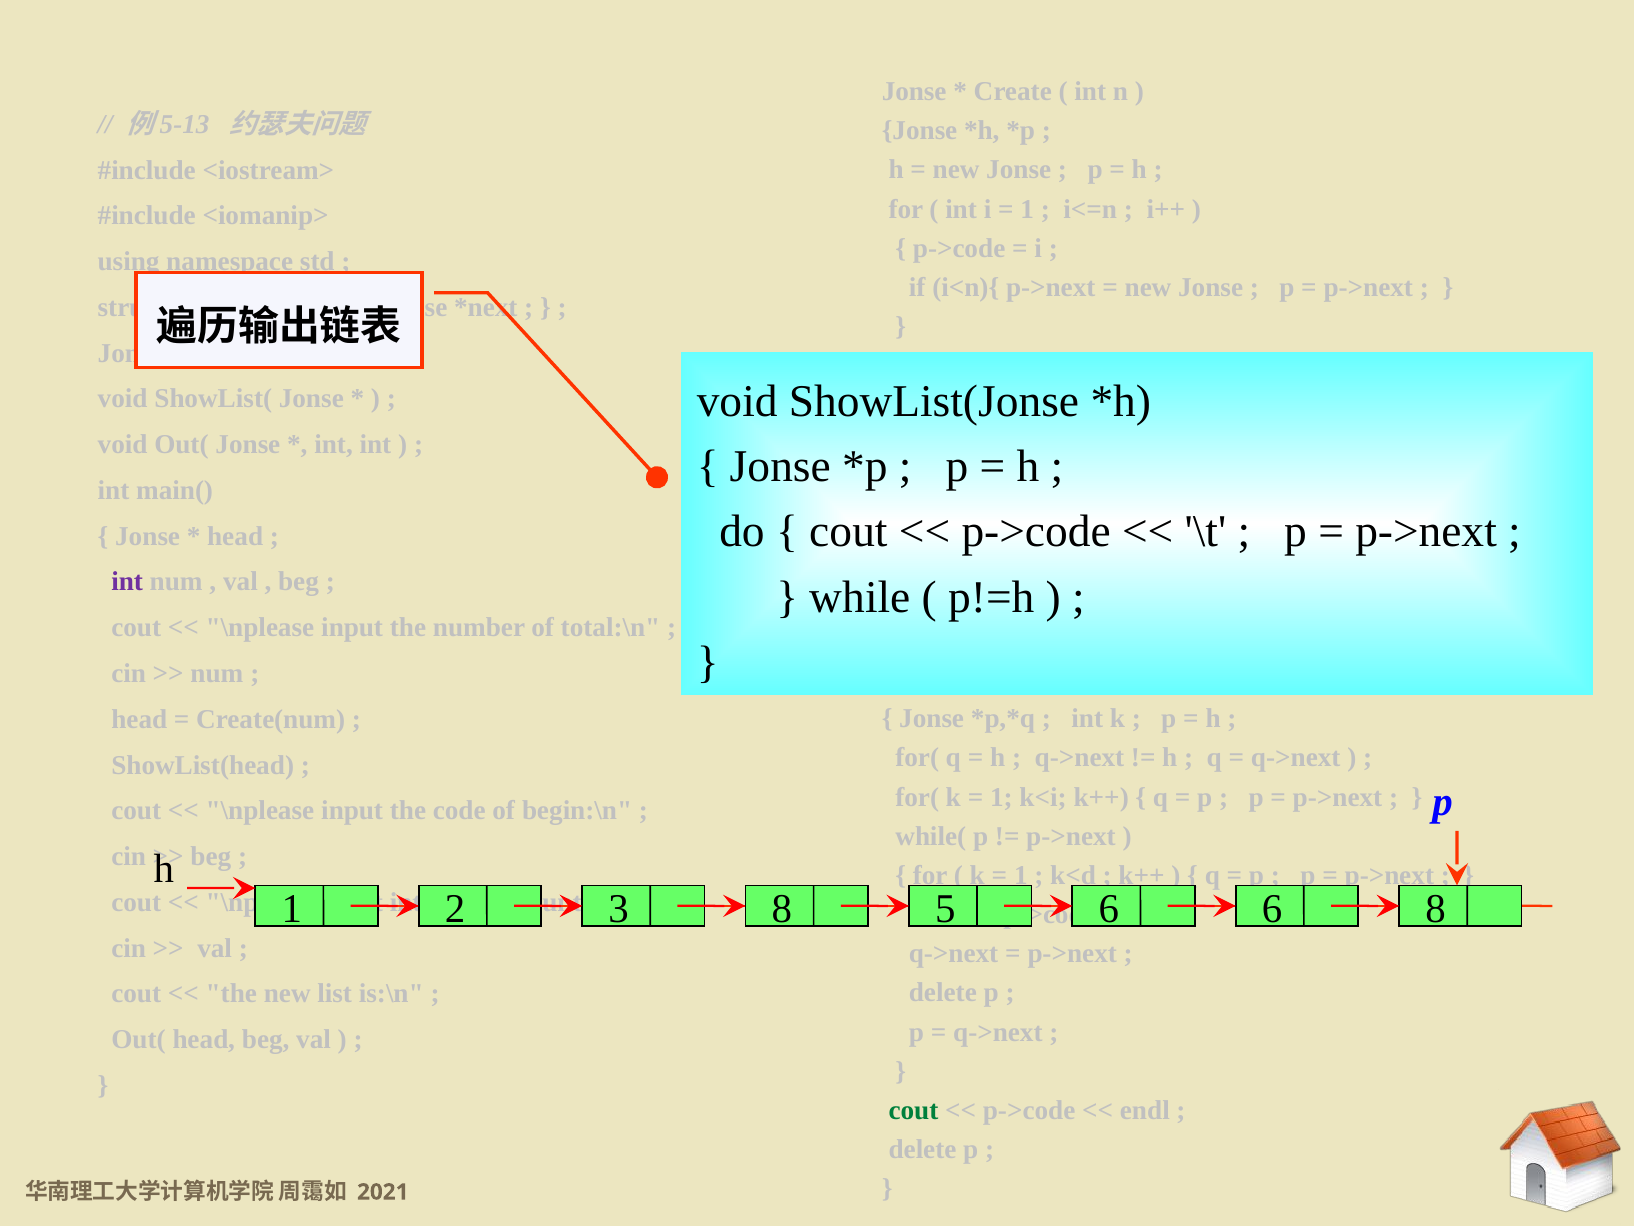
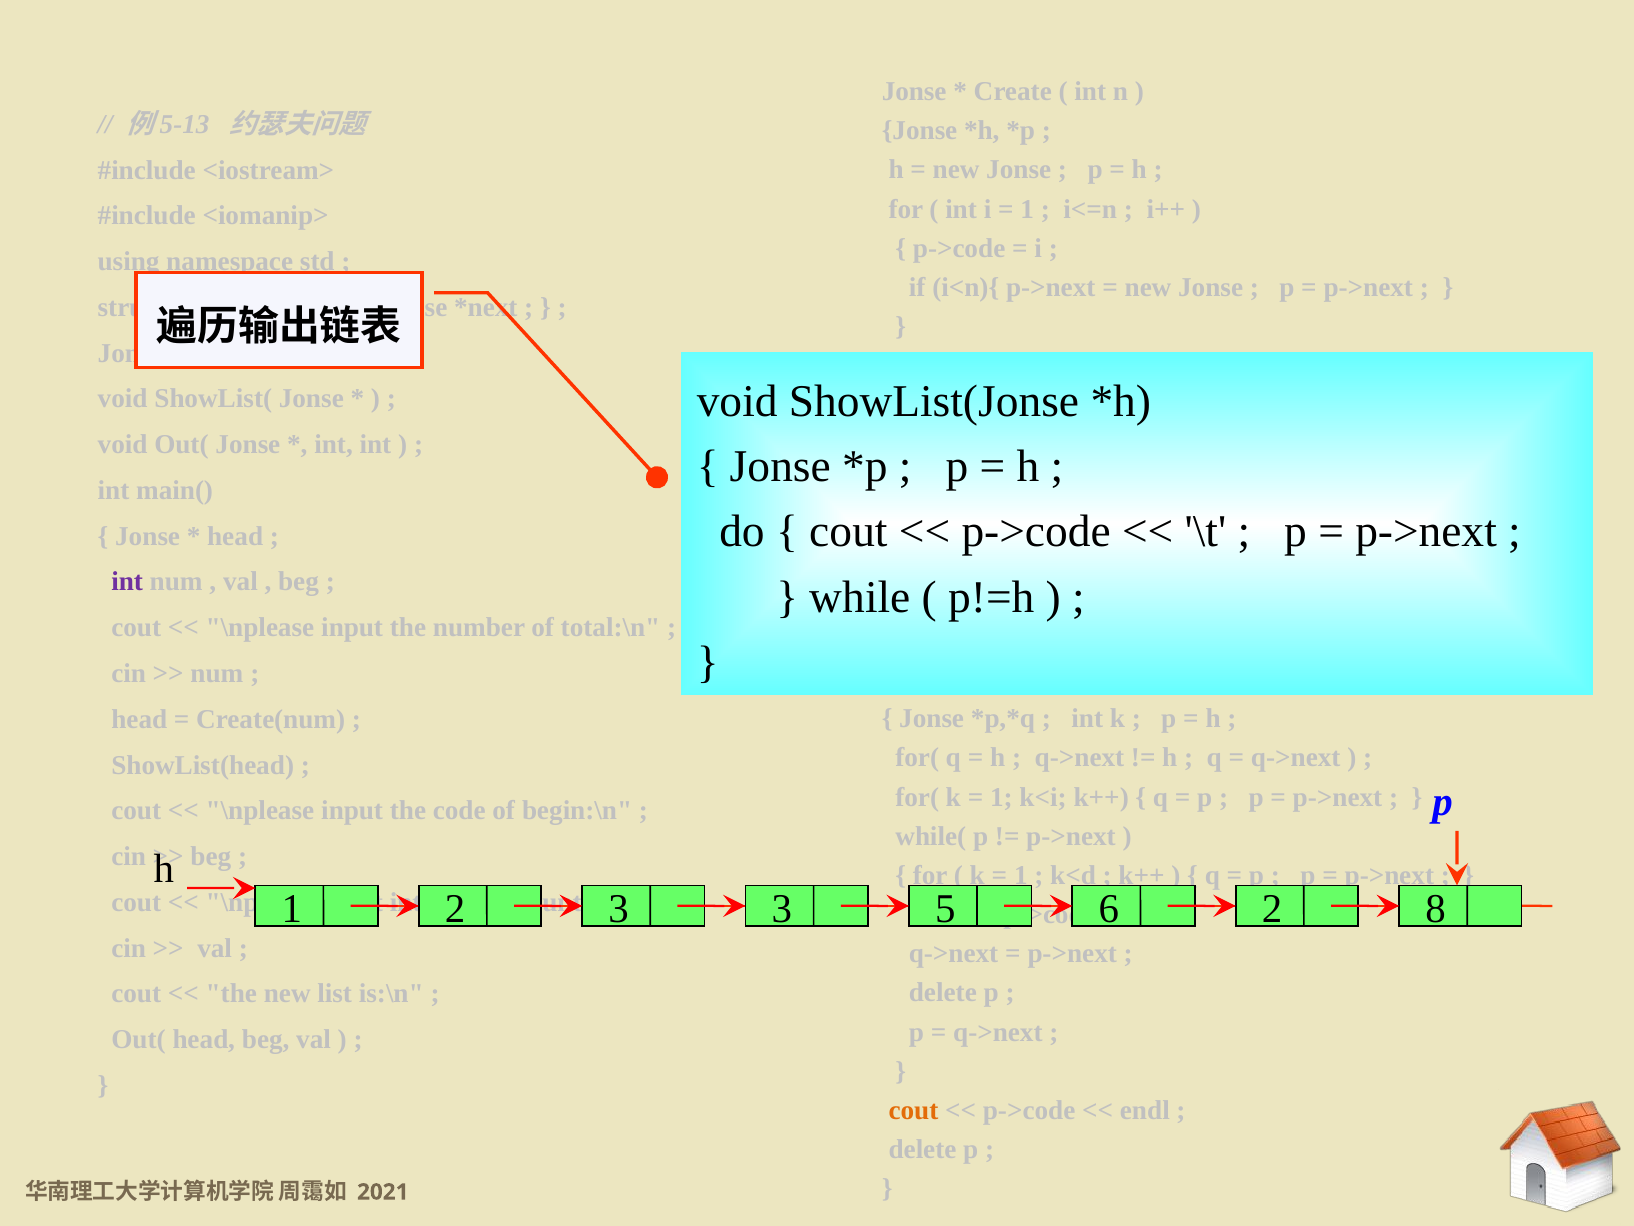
8 at (782, 908): 8 -> 3
6 at (1272, 908): 6 -> 2
cout at (914, 1110) colour: green -> orange
